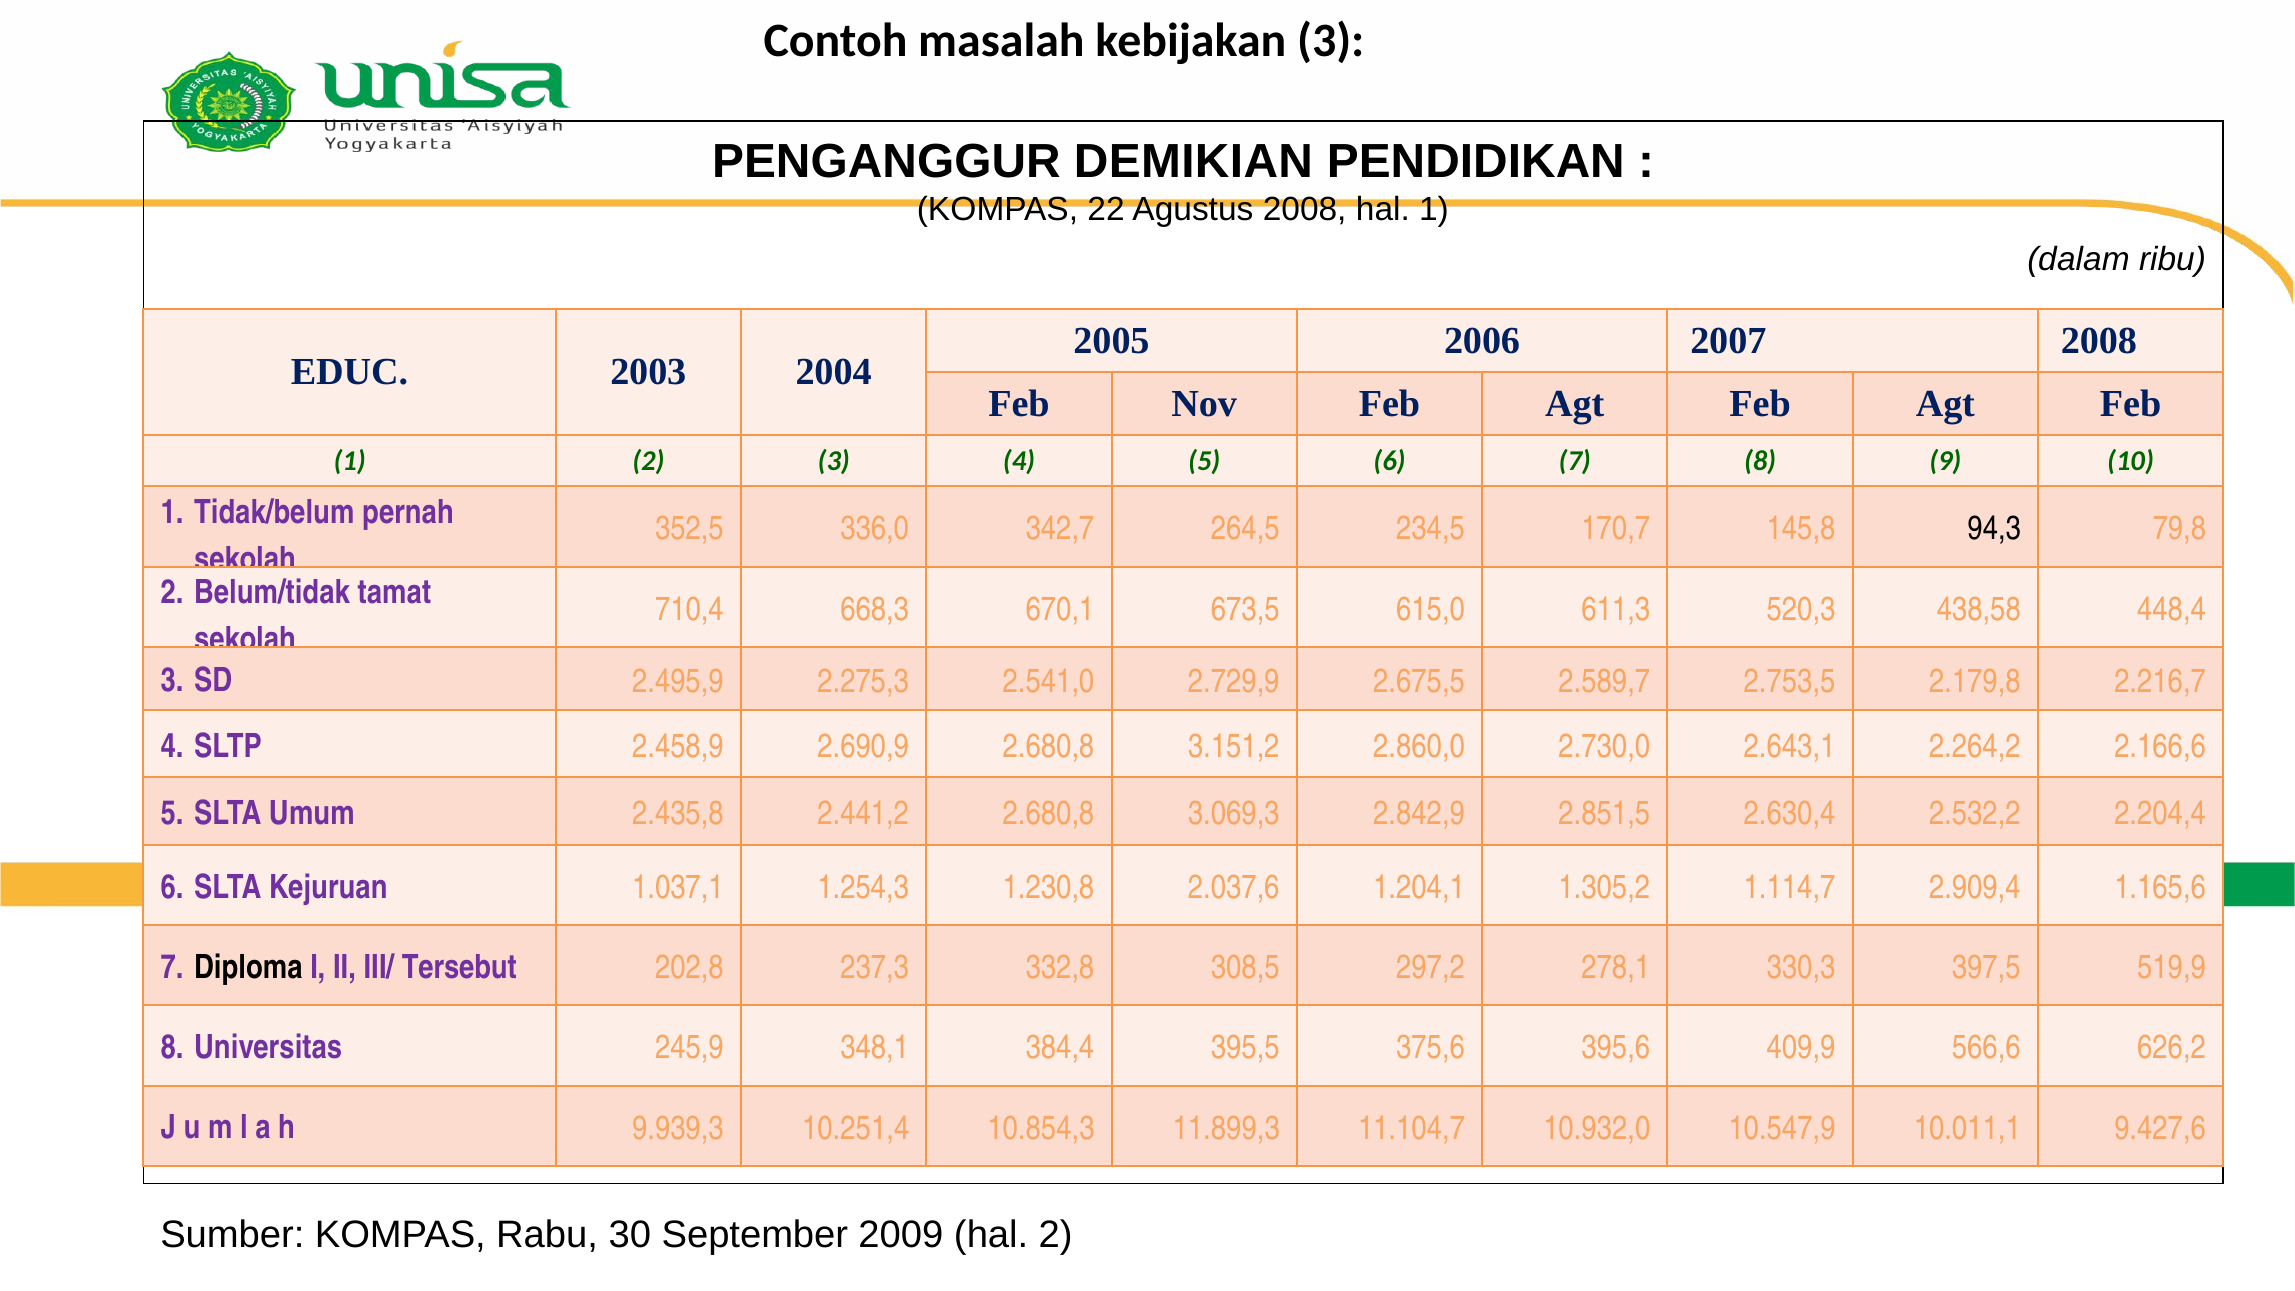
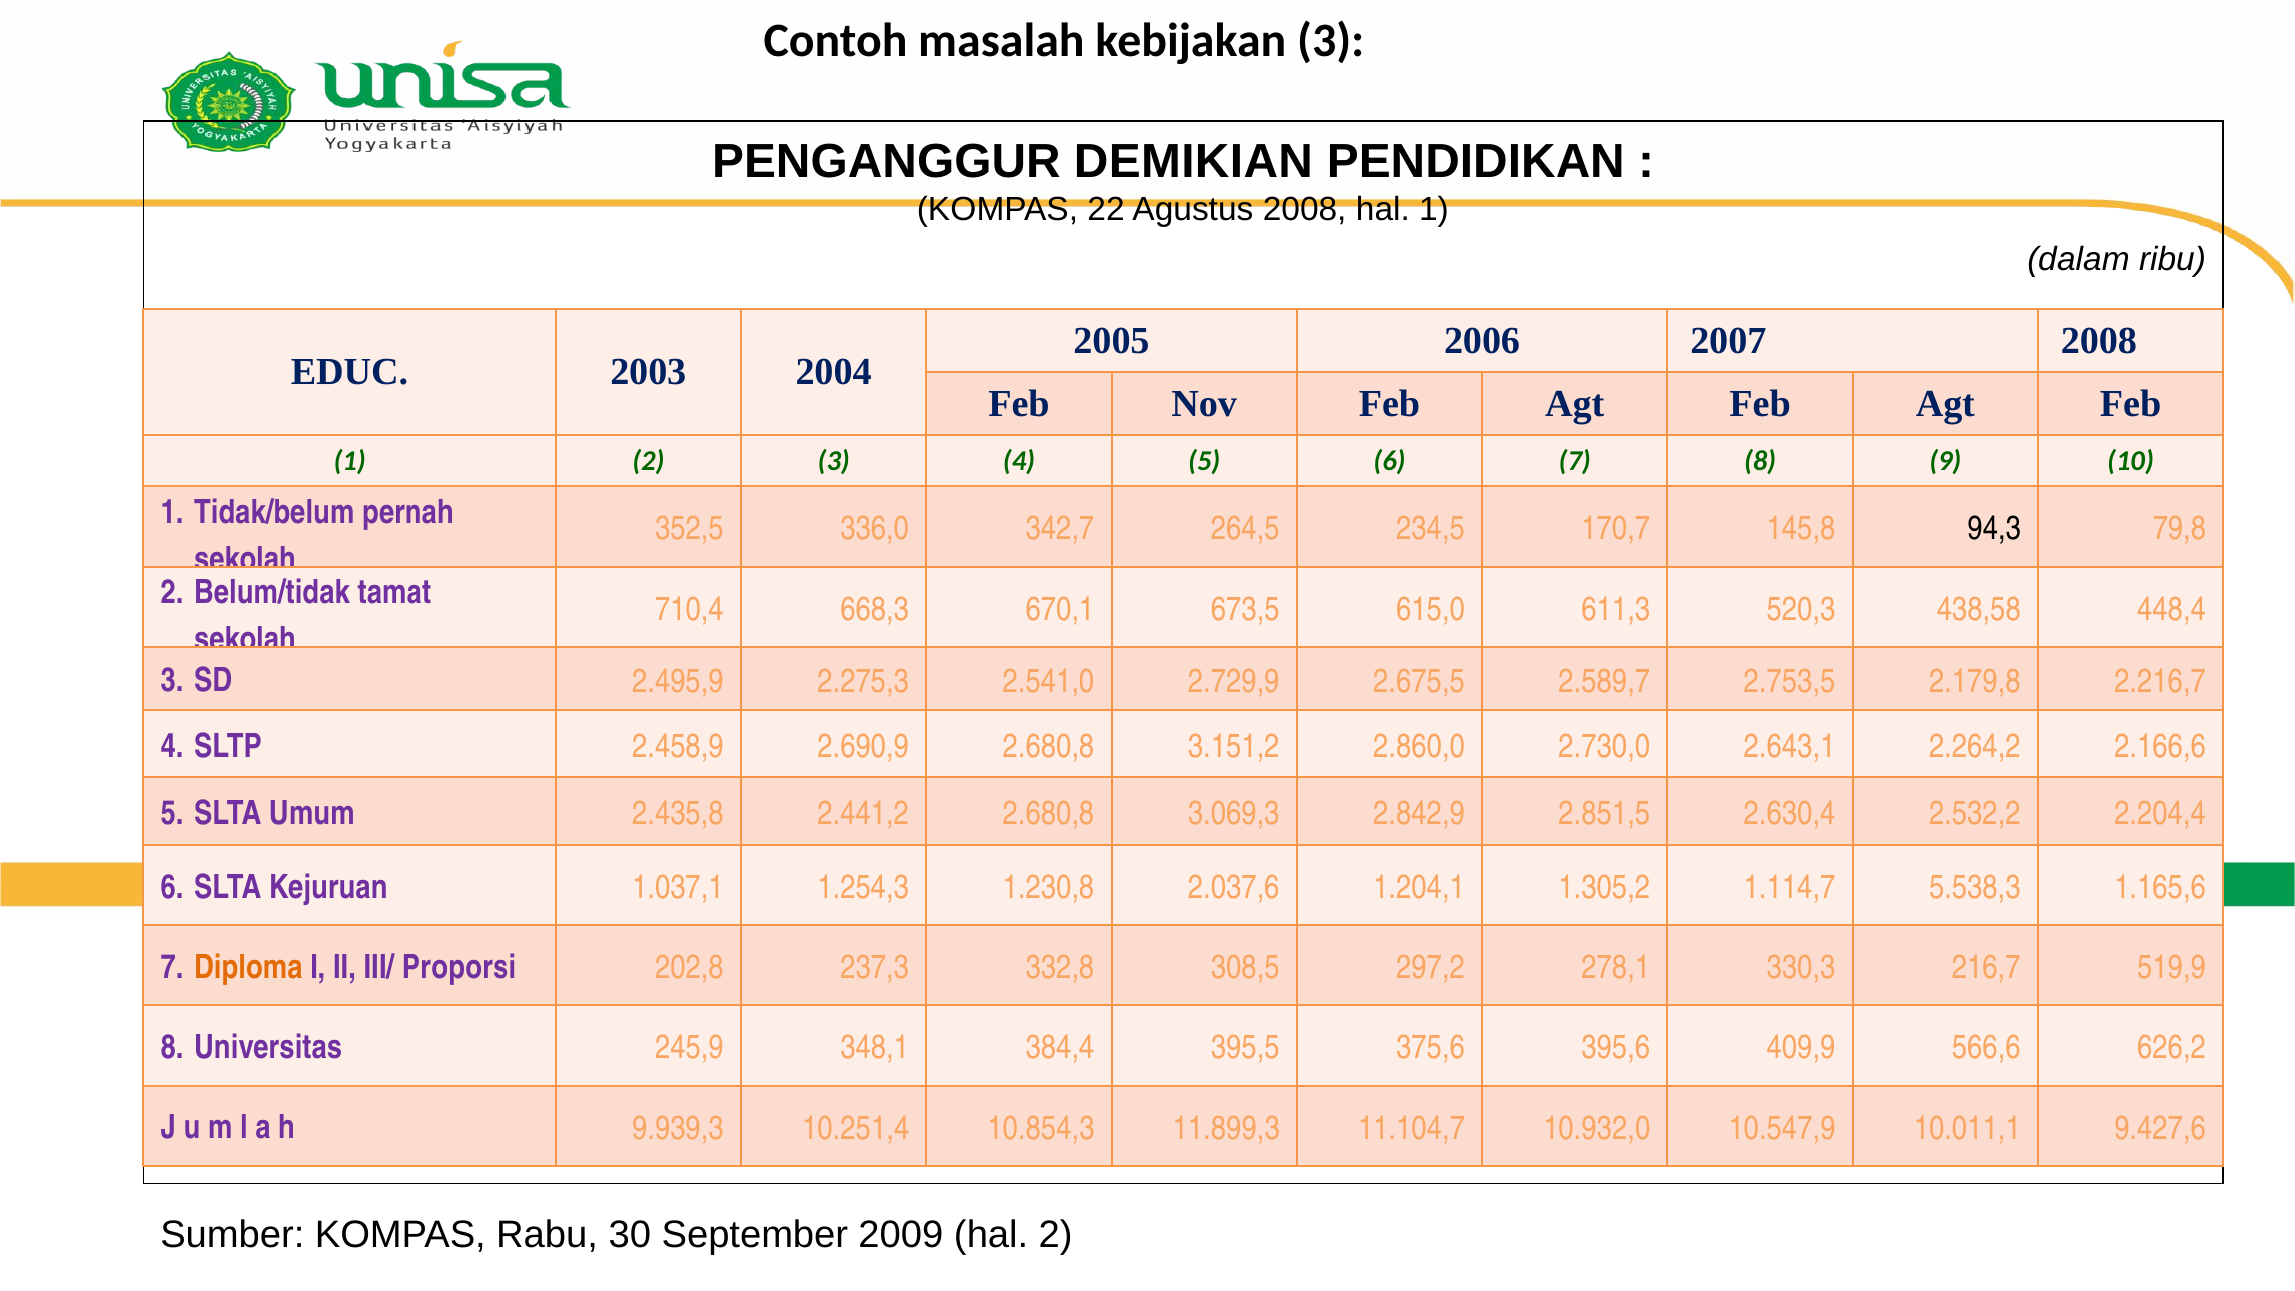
2.909,4: 2.909,4 -> 5.538,3
Diploma colour: black -> orange
Tersebut: Tersebut -> Proporsi
397,5: 397,5 -> 216,7
